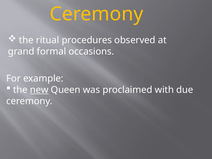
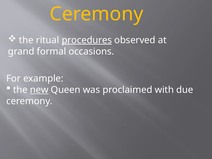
procedures underline: none -> present
